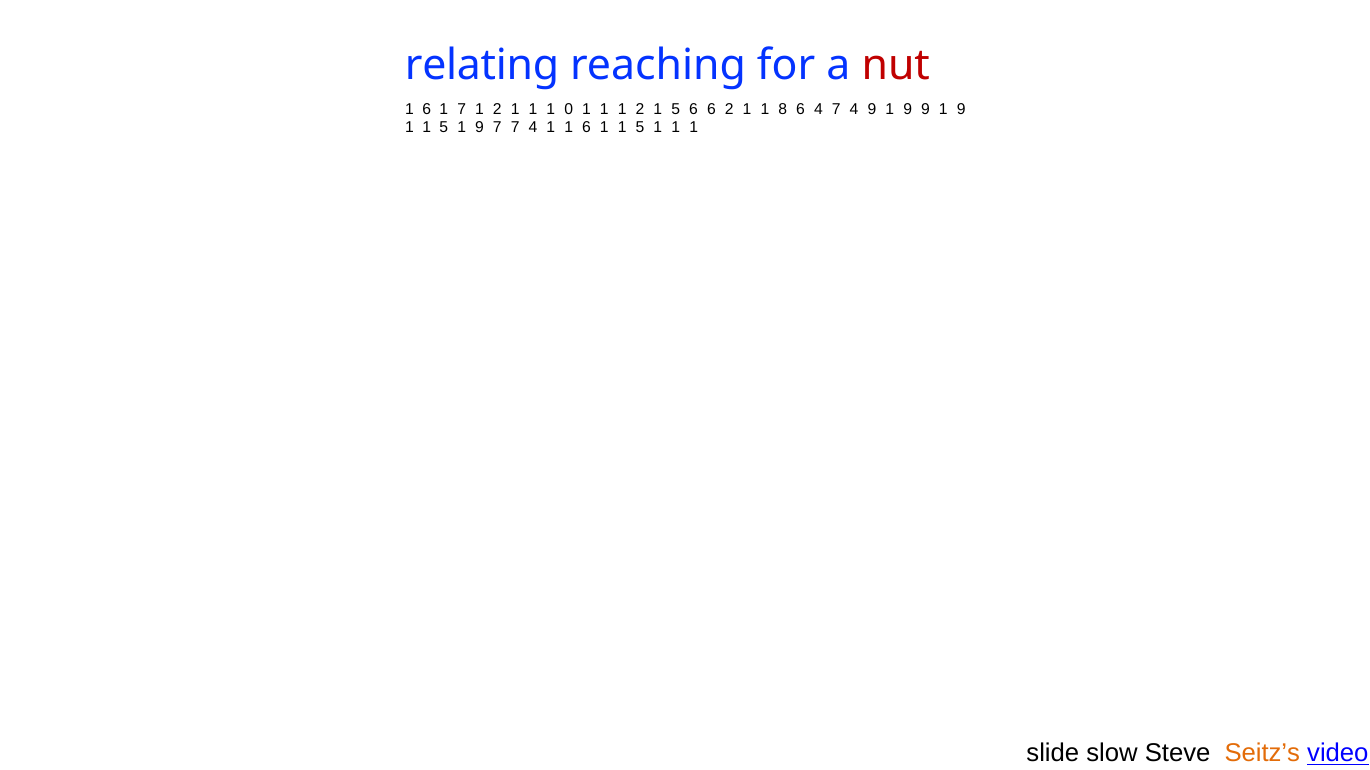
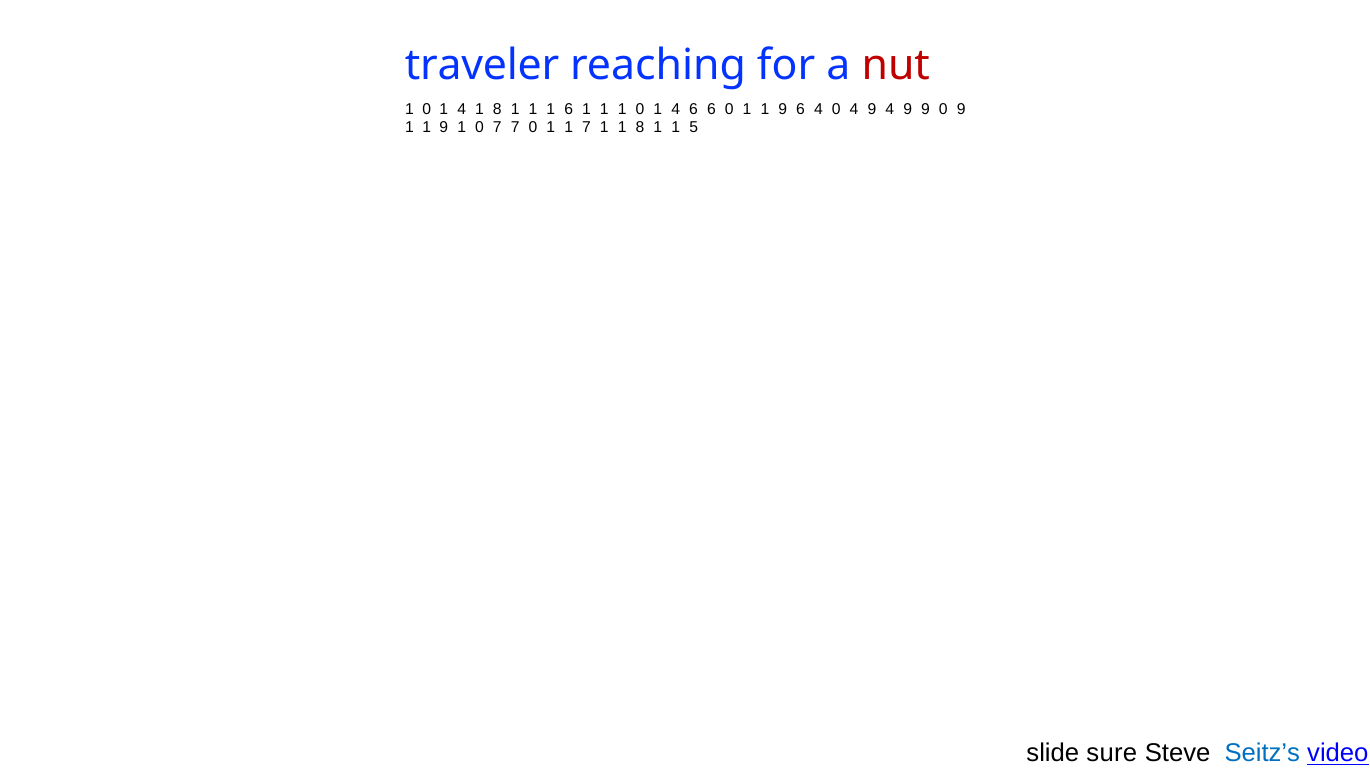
relating: relating -> traveler
6 at (427, 110): 6 -> 0
7 at (462, 110): 7 -> 4
2 at (497, 110): 2 -> 8
1 0: 0 -> 6
1 1 2: 2 -> 0
5 at (676, 110): 5 -> 4
6 2: 2 -> 0
8 at (783, 110): 8 -> 9
4 7: 7 -> 0
4 9 1: 1 -> 4
9 9 1: 1 -> 0
5 at (444, 128): 5 -> 9
9 at (479, 128): 9 -> 0
7 7 4: 4 -> 0
1 1 6: 6 -> 7
5 at (640, 128): 5 -> 8
1 at (694, 128): 1 -> 5
slow: slow -> sure
Seitz’s colour: orange -> blue
